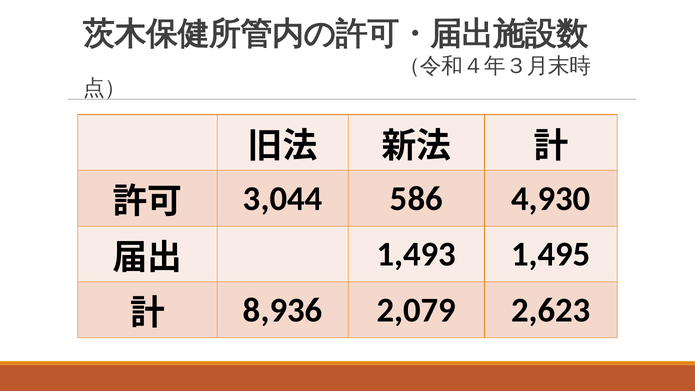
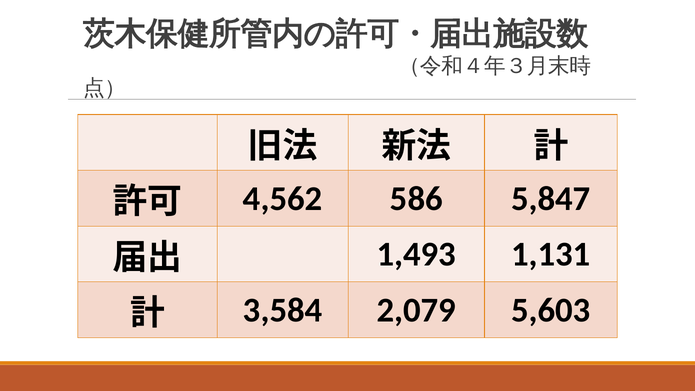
3,044: 3,044 -> 4,562
4,930: 4,930 -> 5,847
1,495: 1,495 -> 1,131
8,936: 8,936 -> 3,584
2,623: 2,623 -> 5,603
